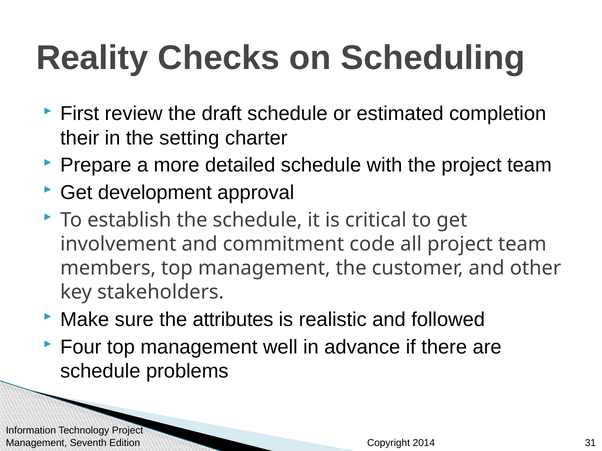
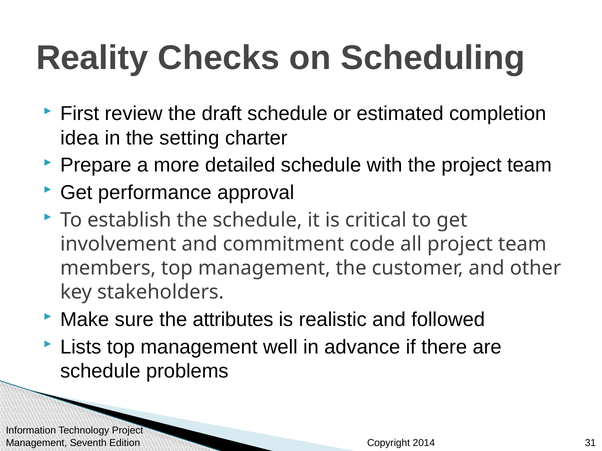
their: their -> idea
development: development -> performance
Four: Four -> Lists
